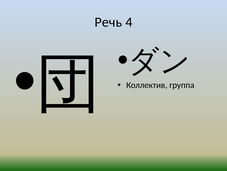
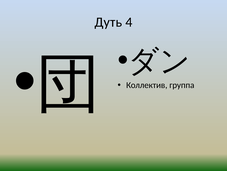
Речь: Речь -> Дуть
